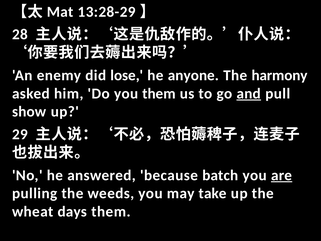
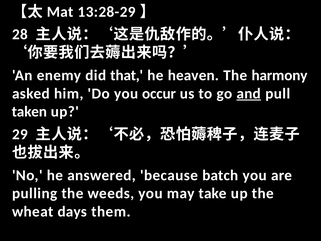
lose: lose -> that
anyone: anyone -> heaven
you them: them -> occur
show: show -> taken
are underline: present -> none
